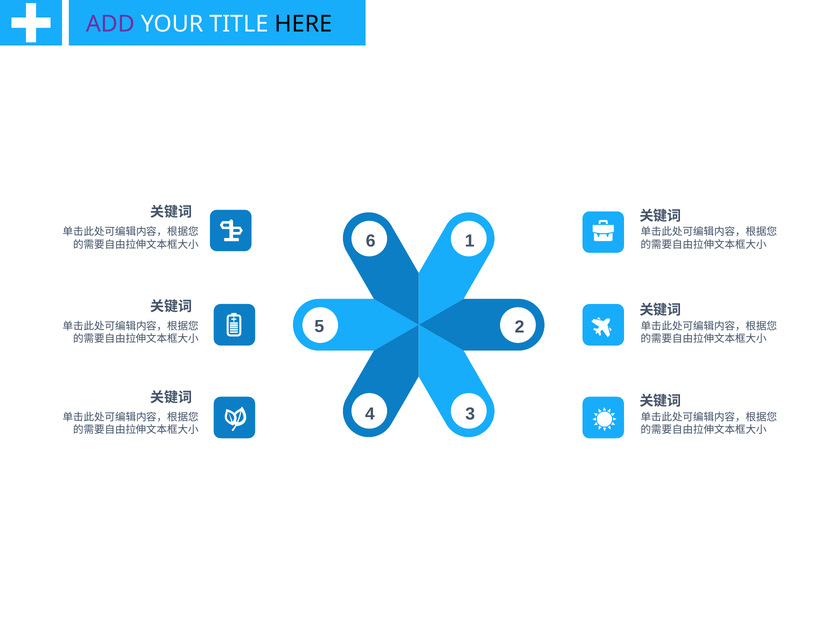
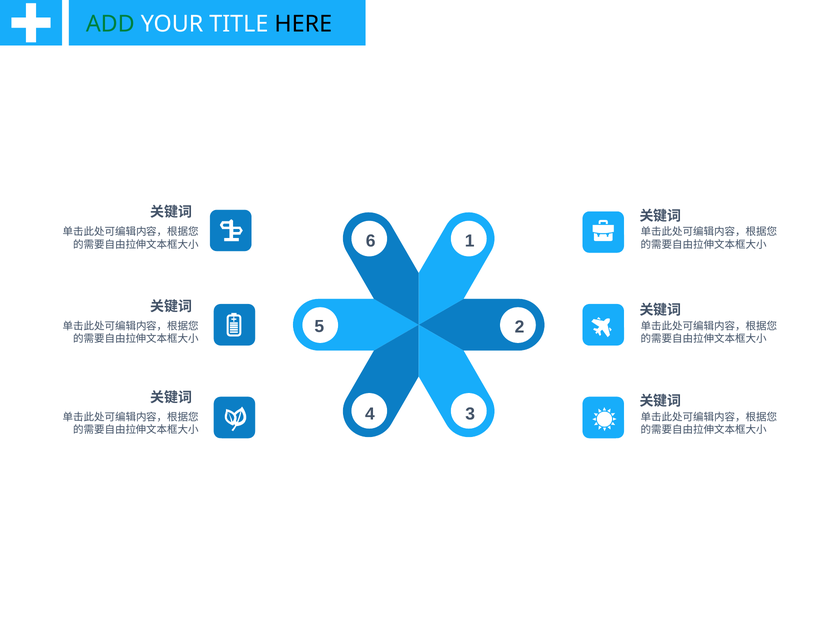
ADD colour: purple -> green
